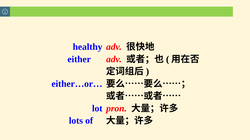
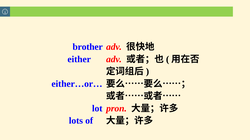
healthy: healthy -> brother
